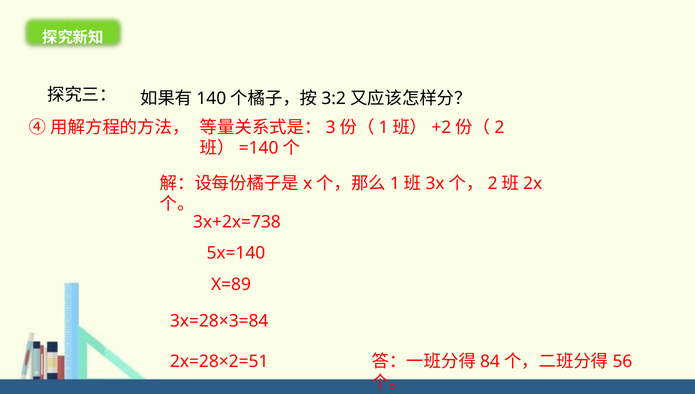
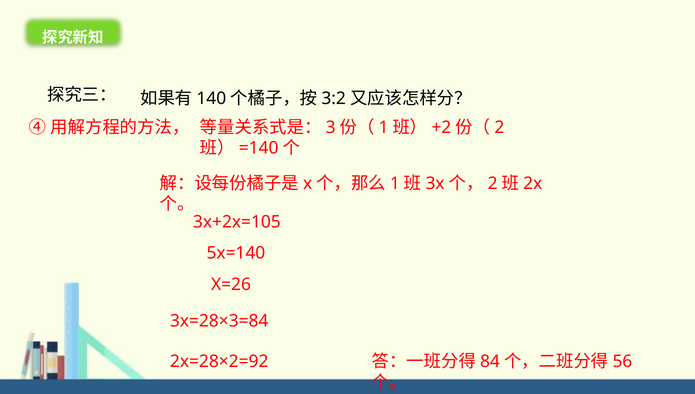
3x+2x=738: 3x+2x=738 -> 3x+2x=105
X=89: X=89 -> X=26
2x=28×2=51: 2x=28×2=51 -> 2x=28×2=92
